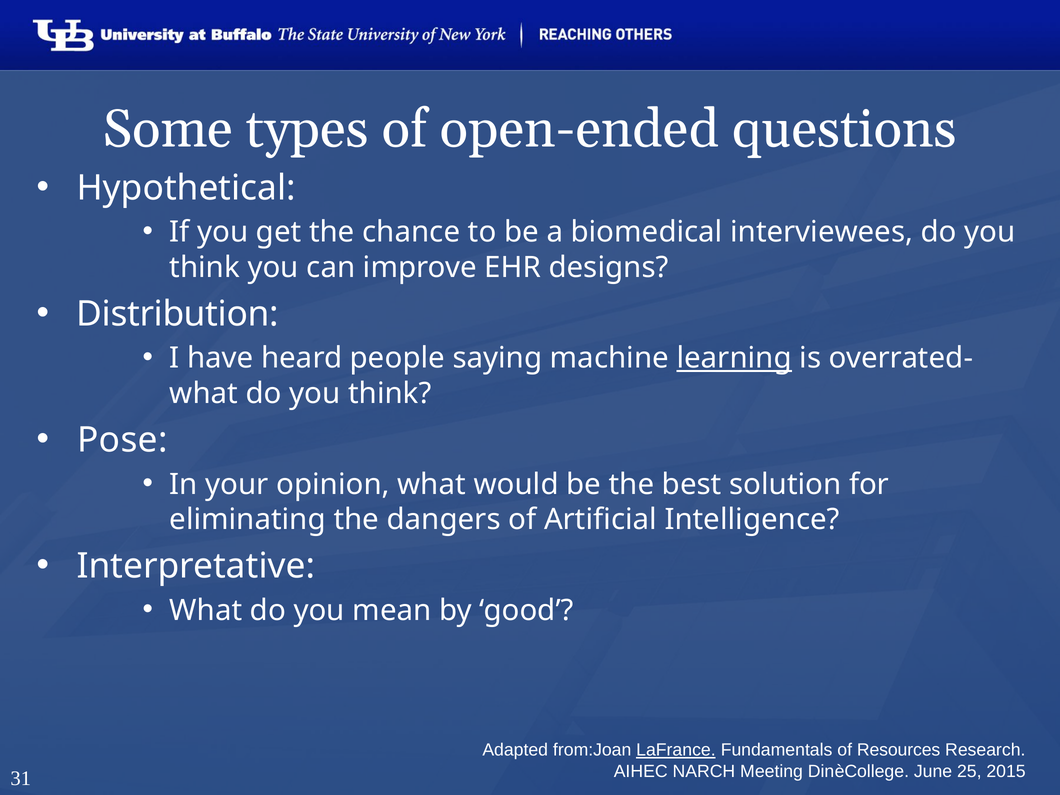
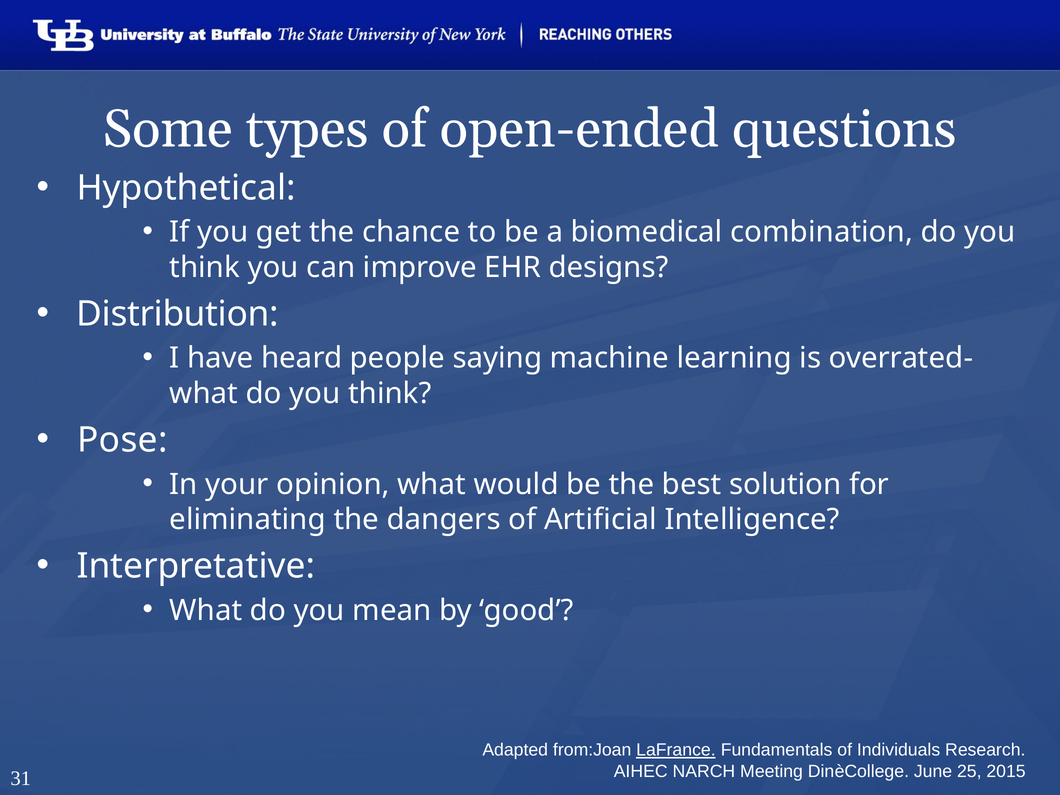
interviewees: interviewees -> combination
learning underline: present -> none
Resources: Resources -> Individuals
